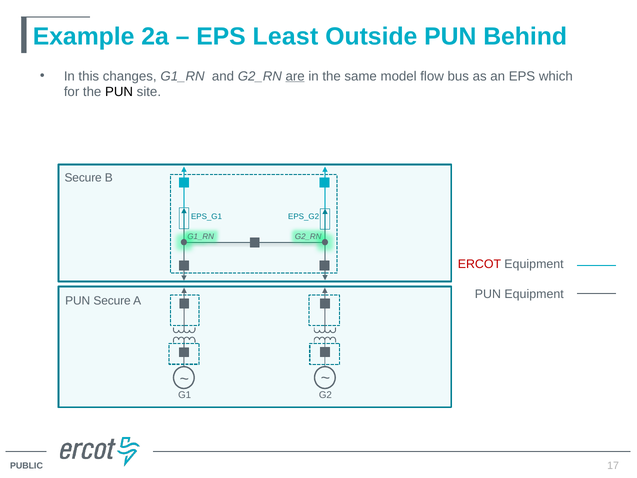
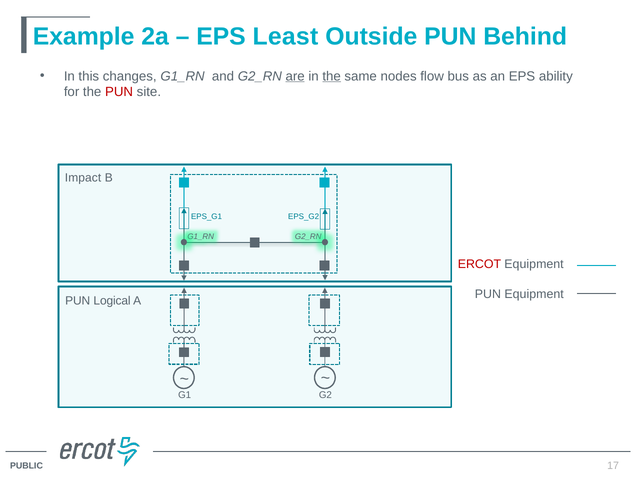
the at (332, 76) underline: none -> present
model: model -> nodes
which: which -> ability
PUN at (119, 92) colour: black -> red
Secure at (83, 178): Secure -> Impact
PUN Secure: Secure -> Logical
